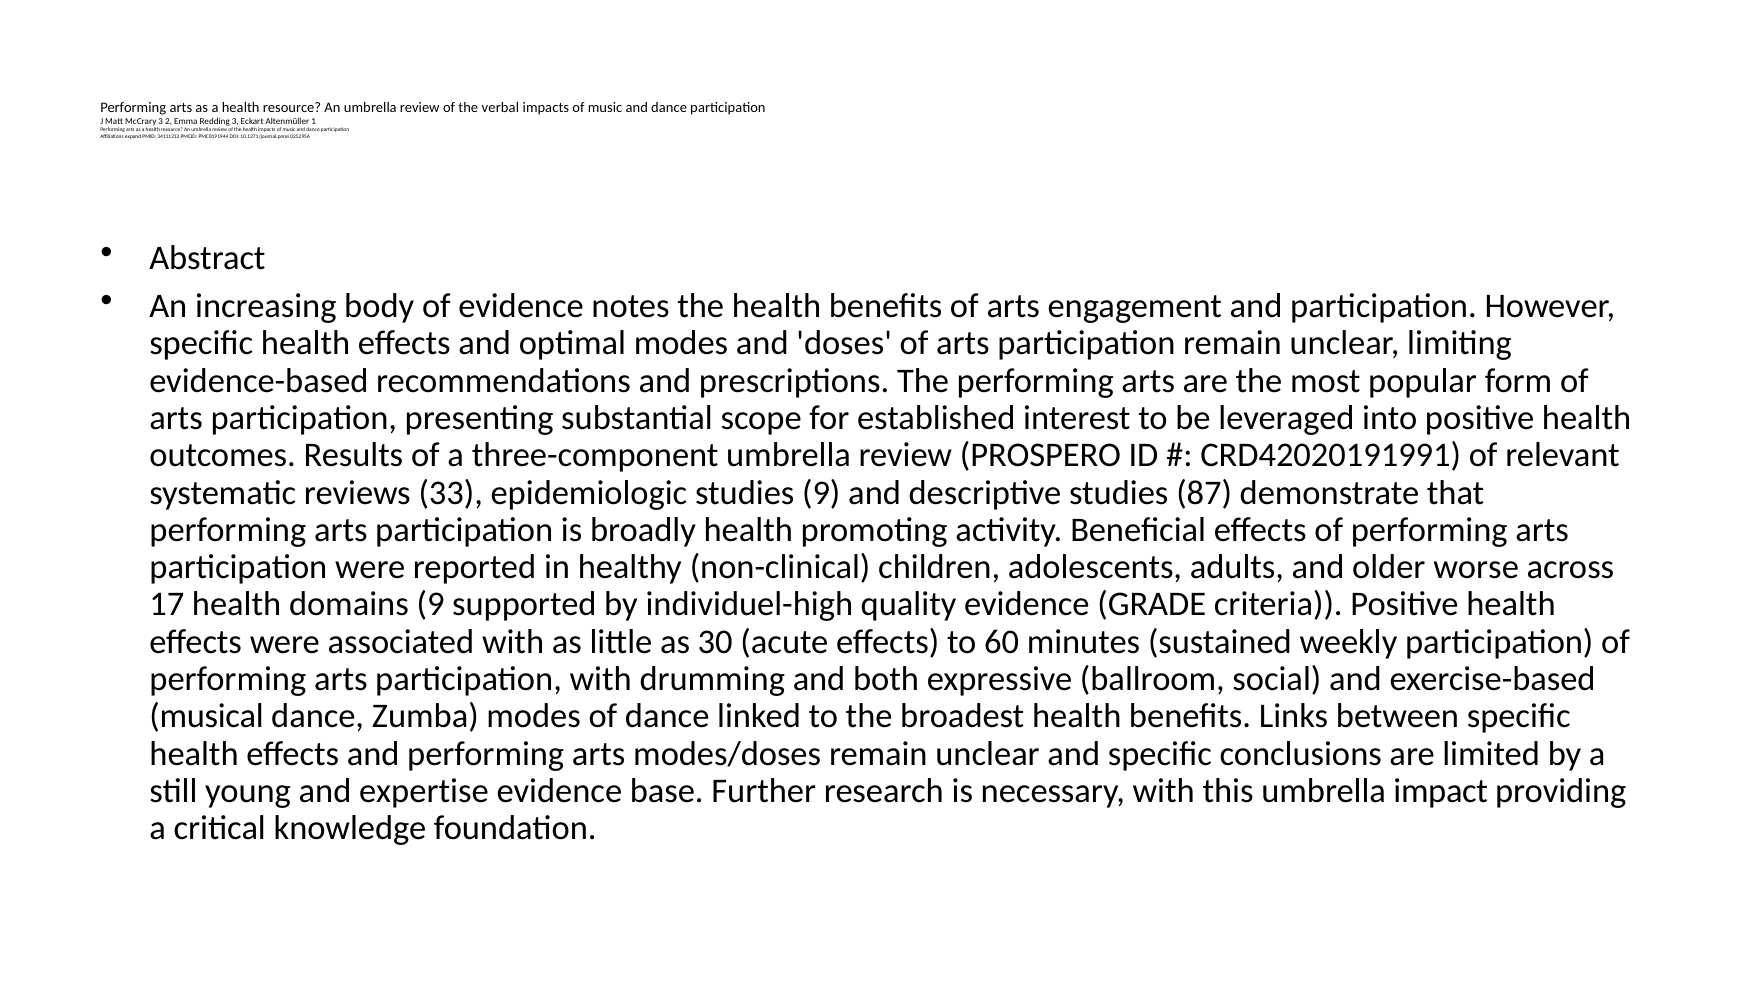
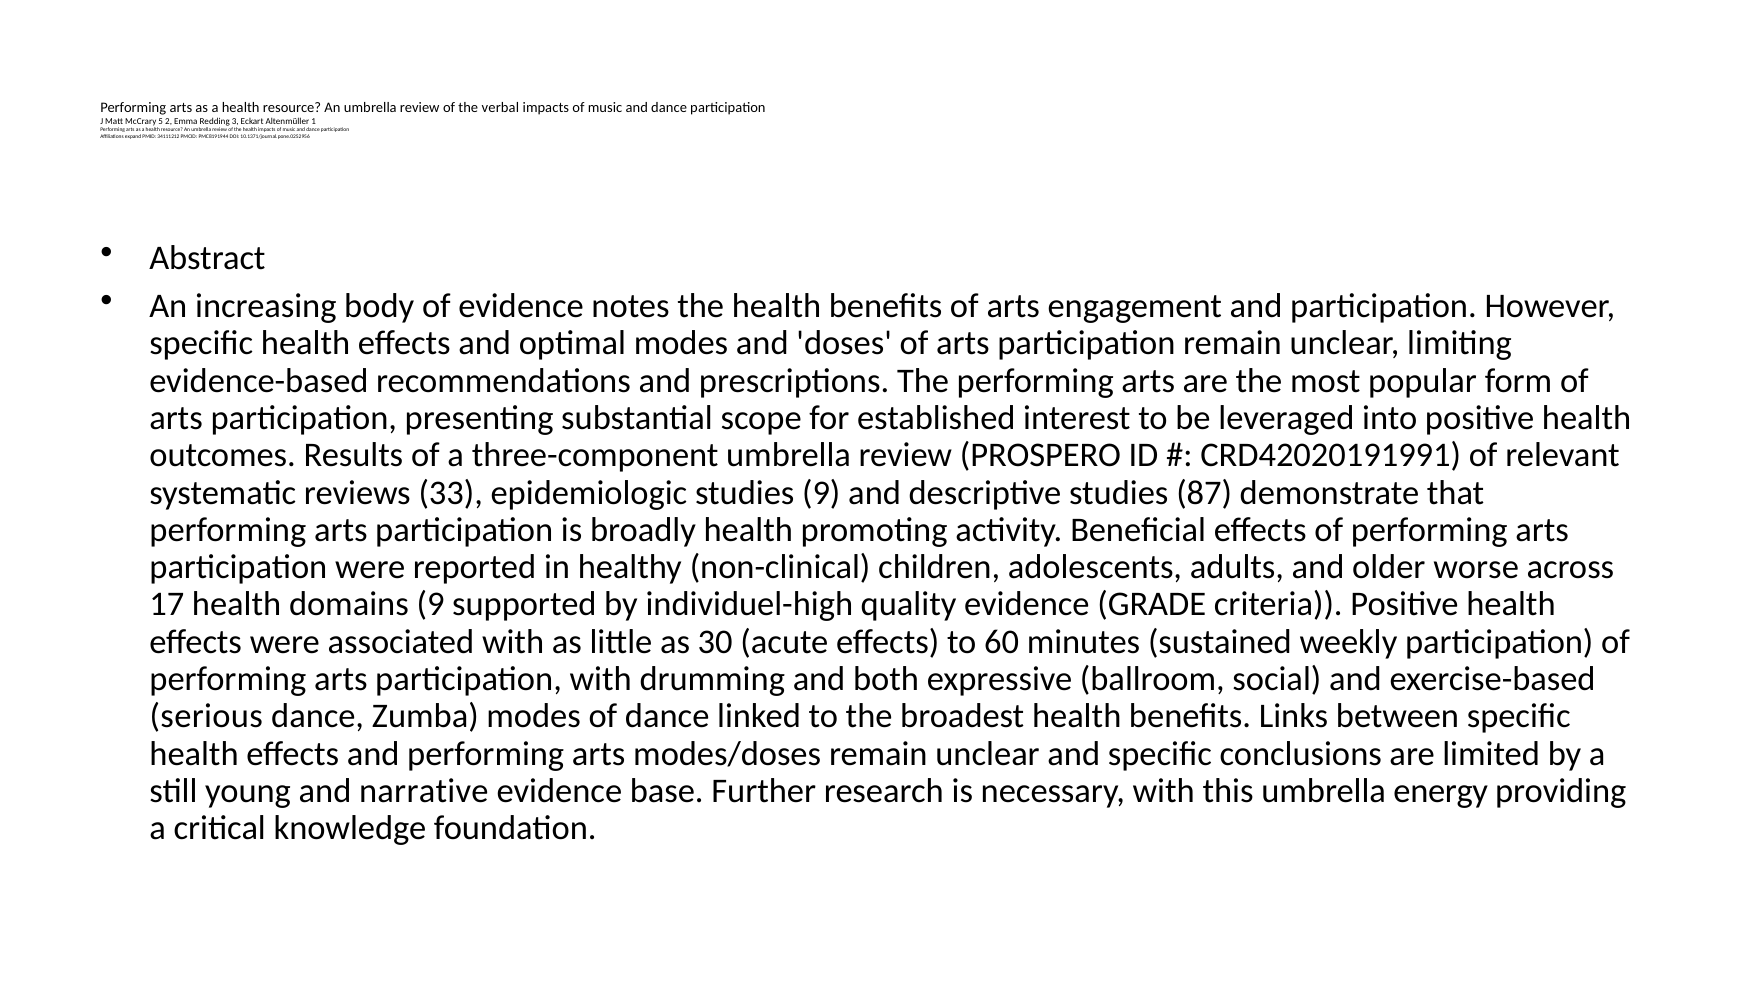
McCrary 3: 3 -> 5
musical: musical -> serious
expertise: expertise -> narrative
impact: impact -> energy
